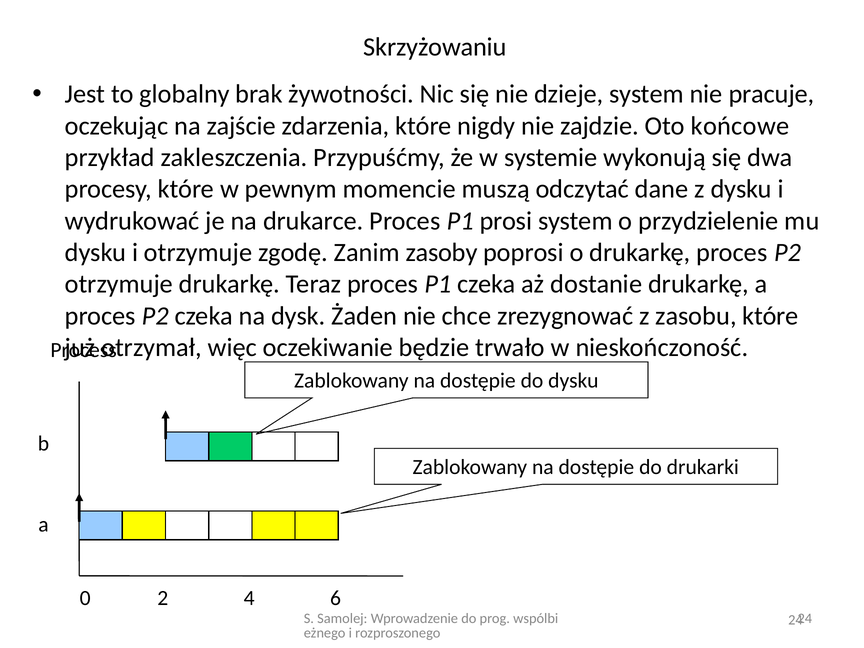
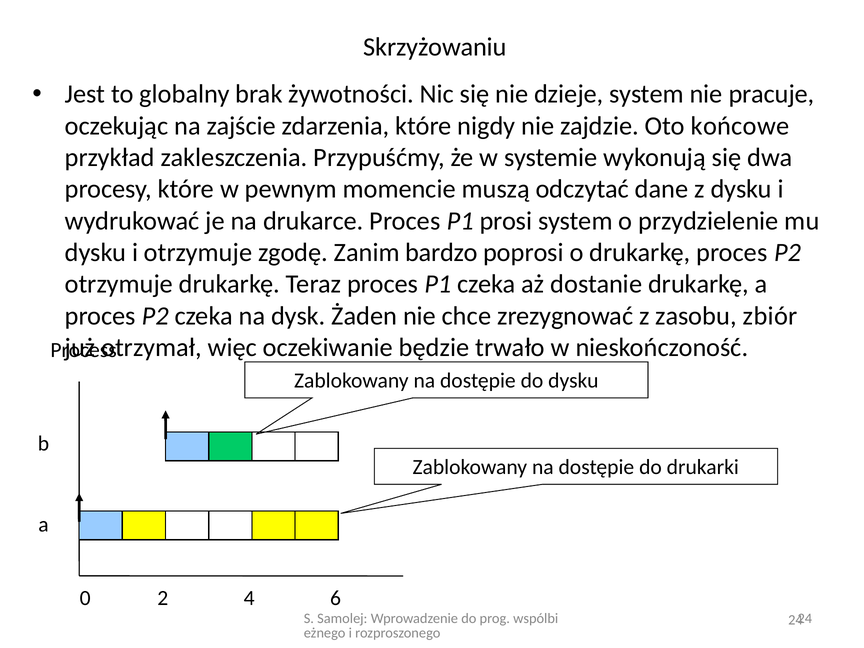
zasoby: zasoby -> bardzo
zasobu które: które -> zbiór
